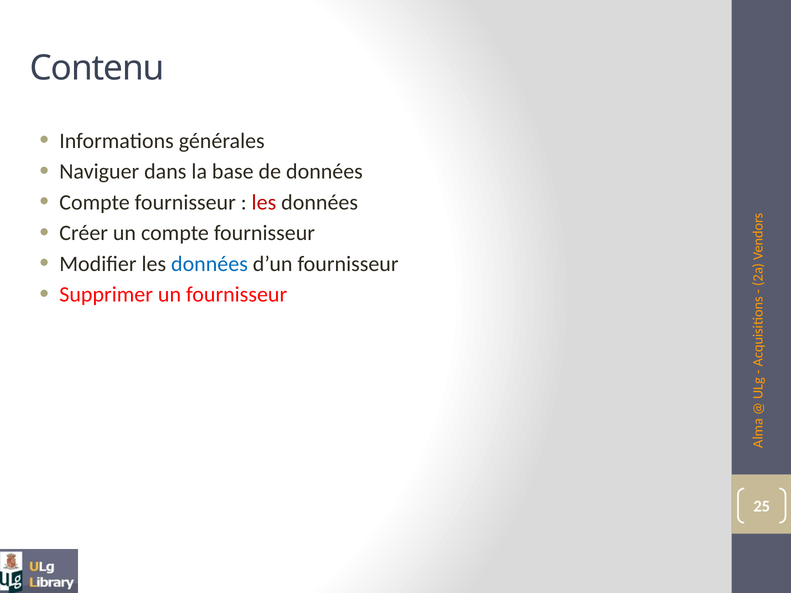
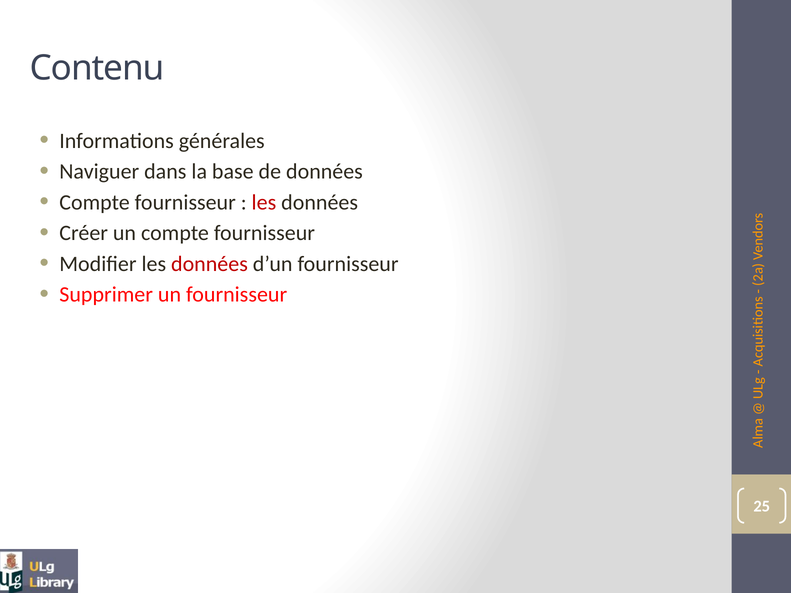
données at (209, 264) colour: blue -> red
